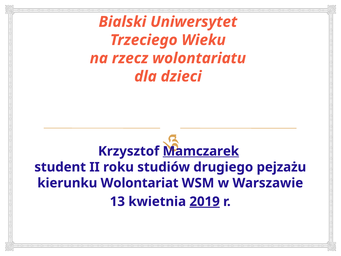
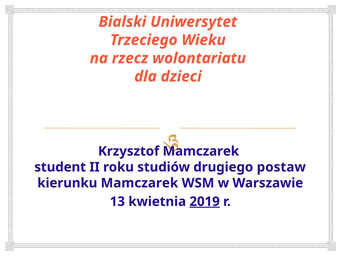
Mamczarek at (201, 151) underline: present -> none
pejzażu: pejzażu -> postaw
kierunku Wolontariat: Wolontariat -> Mamczarek
